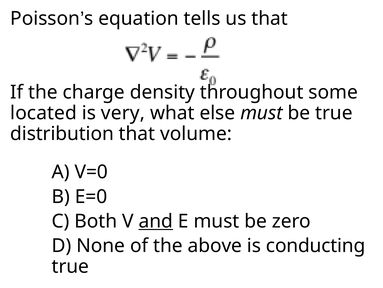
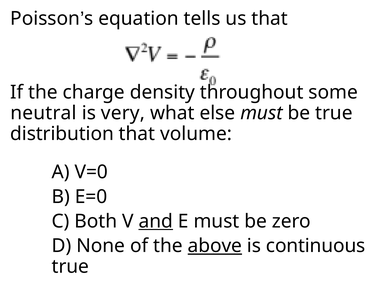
located: located -> neutral
above underline: none -> present
conducting: conducting -> continuous
